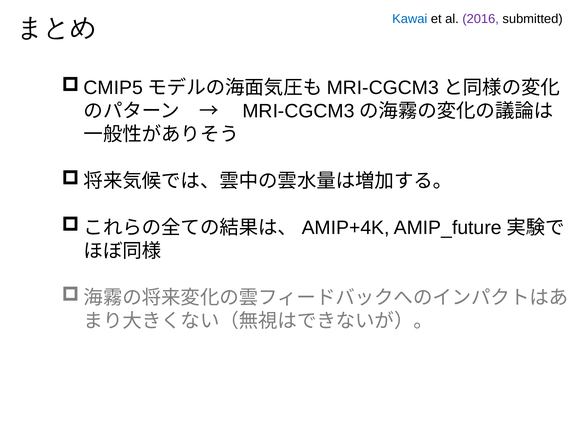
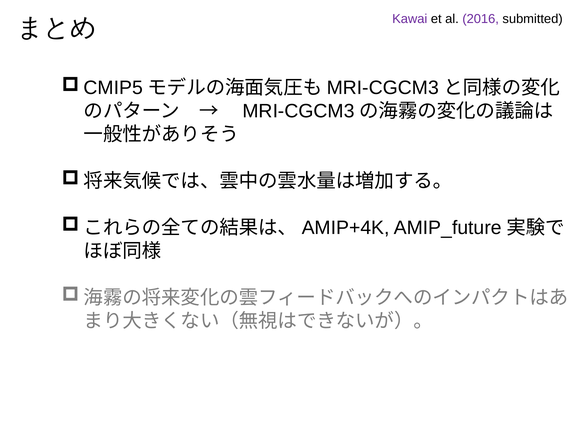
Kawai colour: blue -> purple
